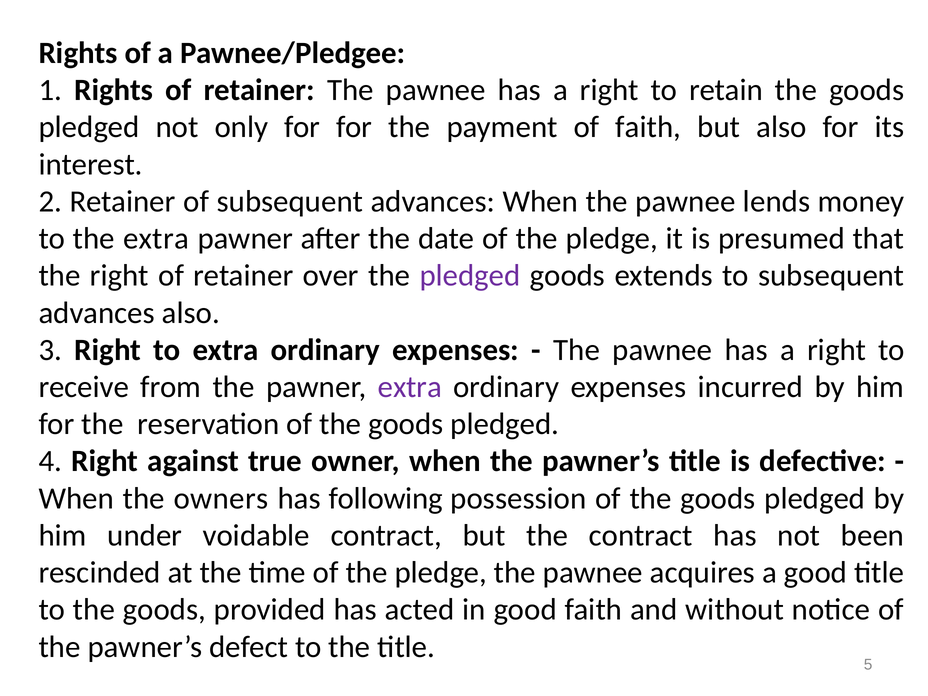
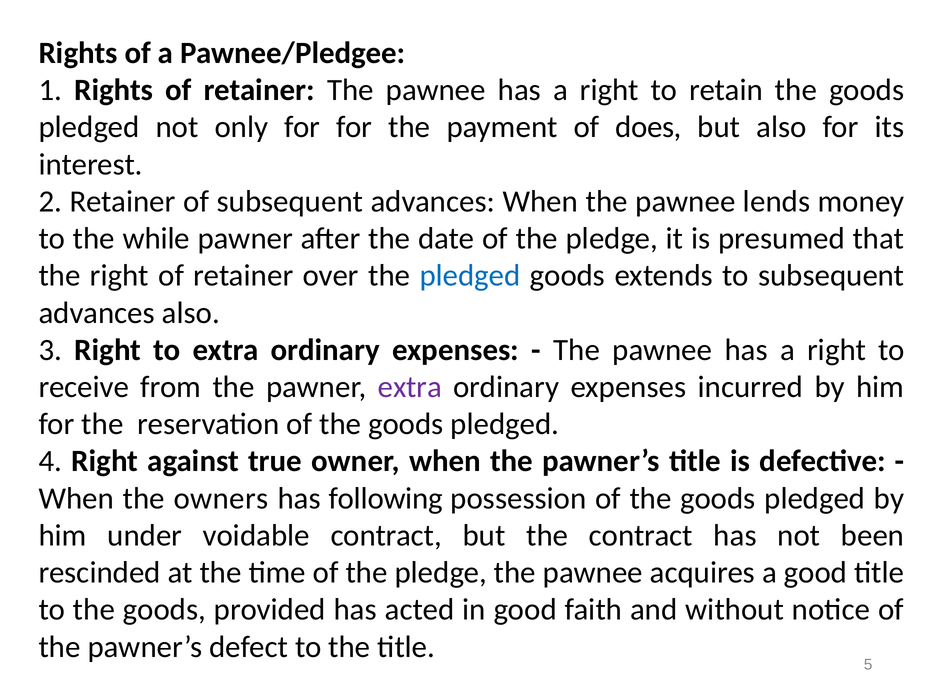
of faith: faith -> does
the extra: extra -> while
pledged at (470, 276) colour: purple -> blue
